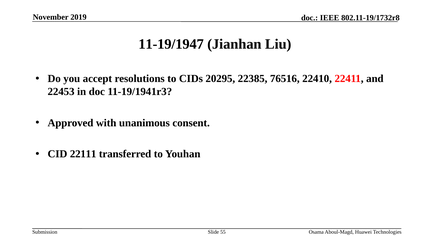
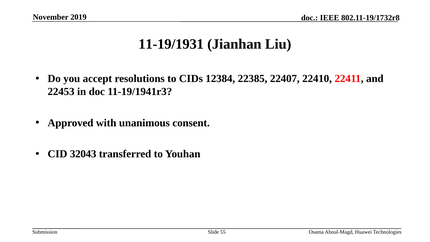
11-19/1947: 11-19/1947 -> 11-19/1931
20295: 20295 -> 12384
76516: 76516 -> 22407
22111: 22111 -> 32043
